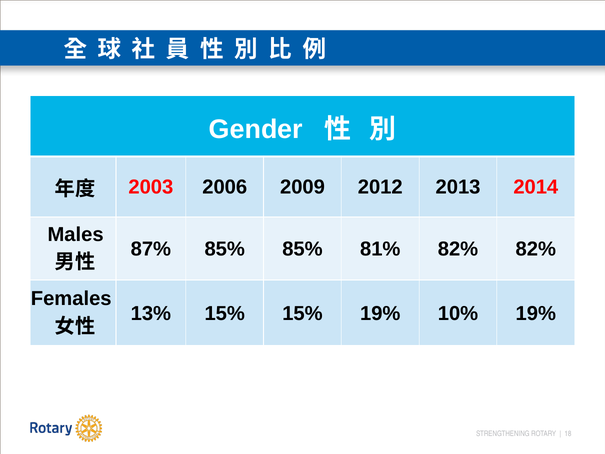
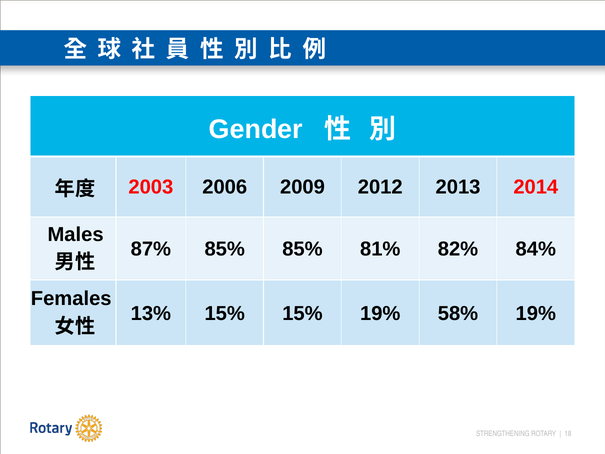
82% 82%: 82% -> 84%
10%: 10% -> 58%
